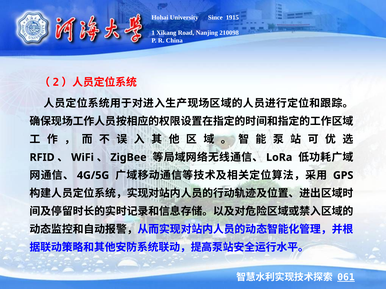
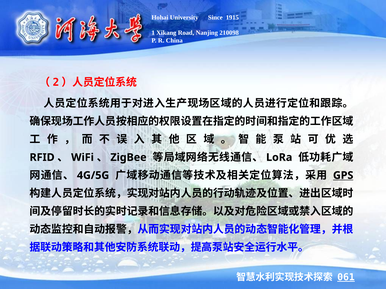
GPS underline: none -> present
